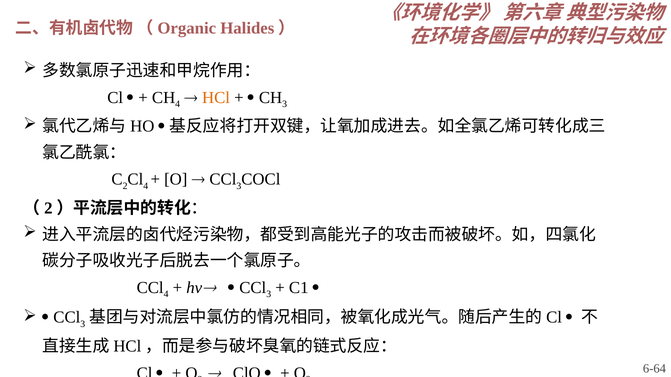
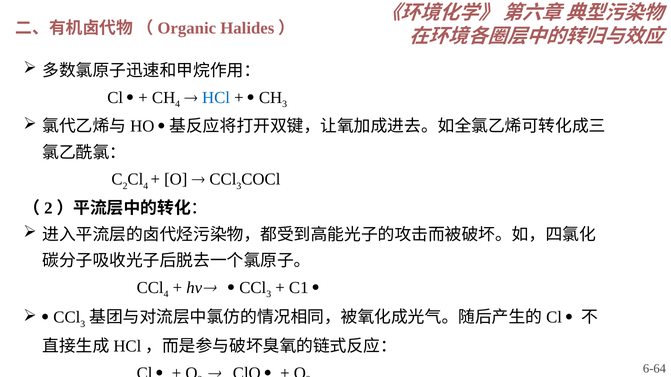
HCl colour: orange -> blue
